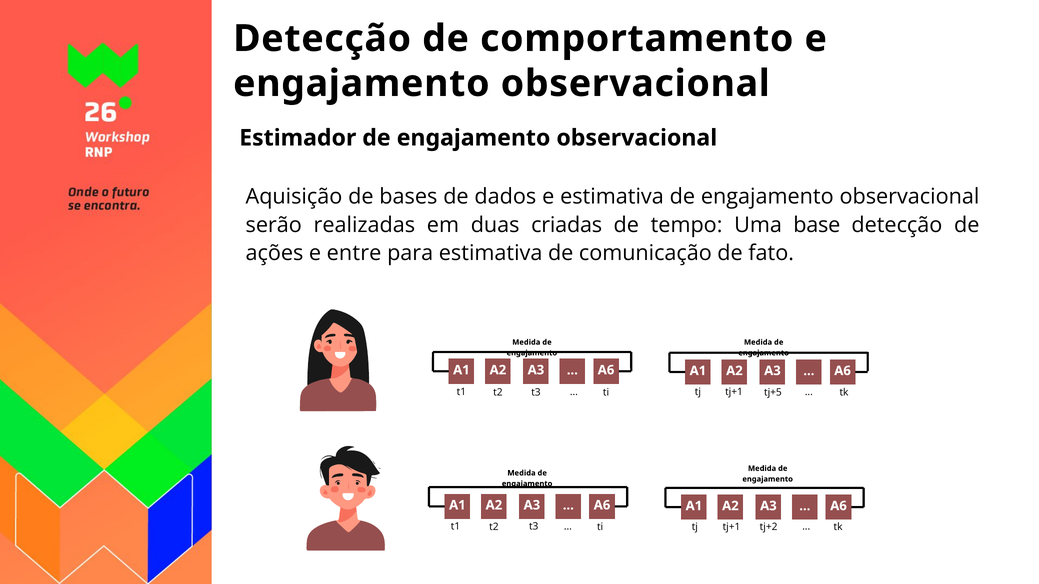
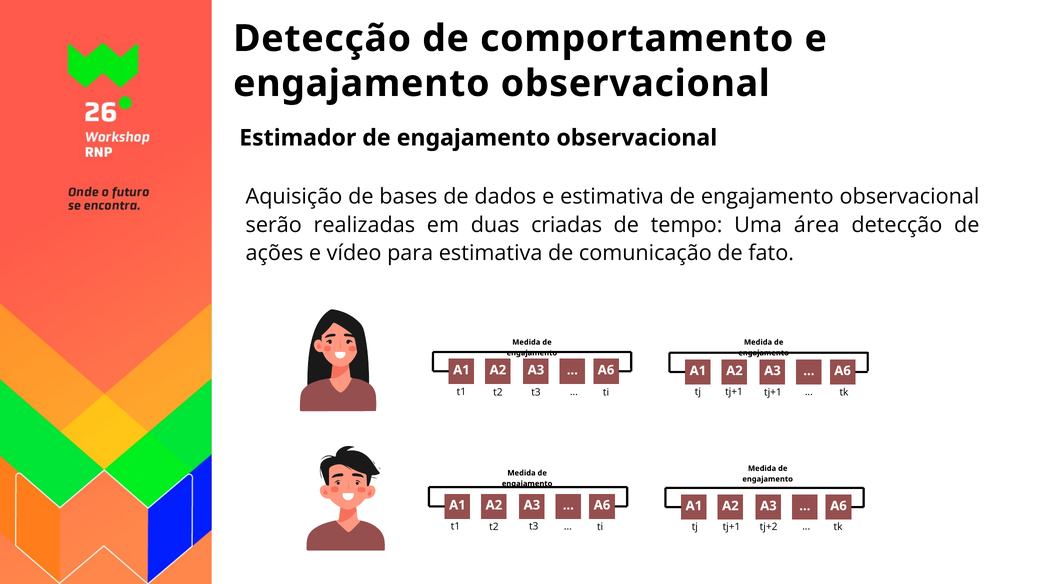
base: base -> área
entre: entre -> vídeo
tj+1 tj+5: tj+5 -> tj+1
